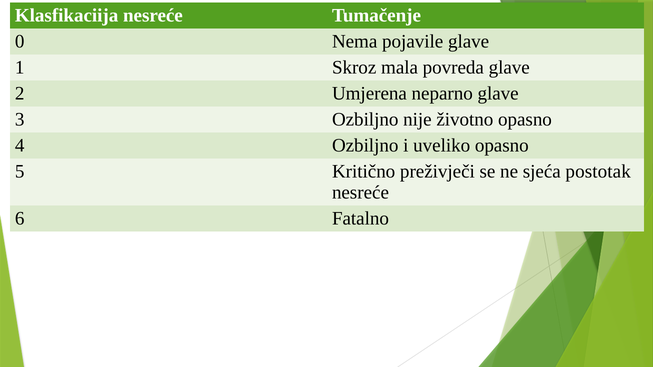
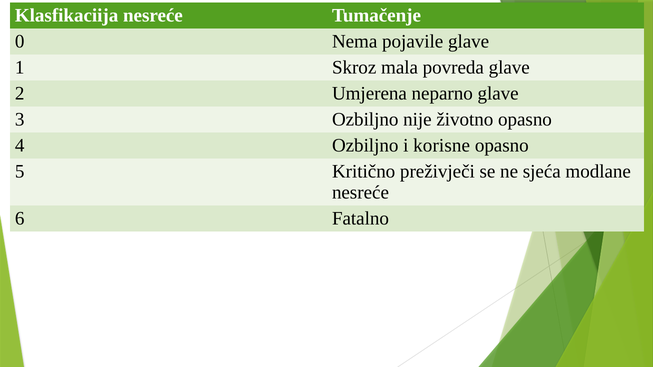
uveliko: uveliko -> korisne
postotak: postotak -> modlane
